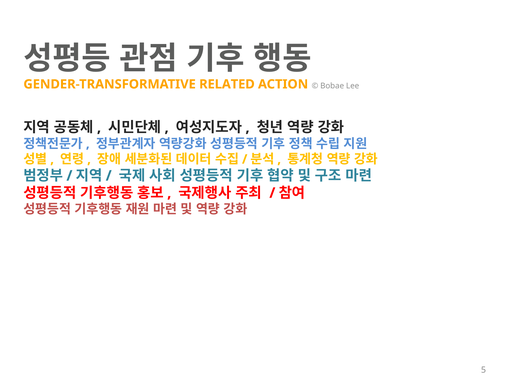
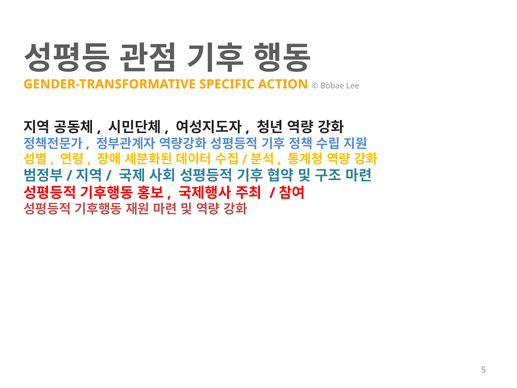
RELATED: RELATED -> SPECIFIC
